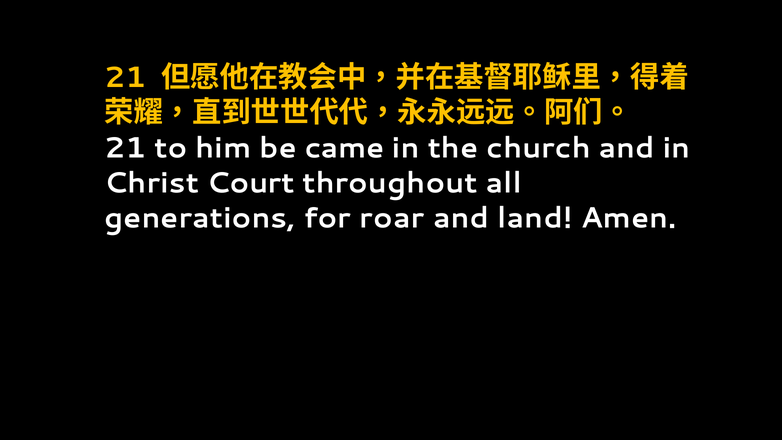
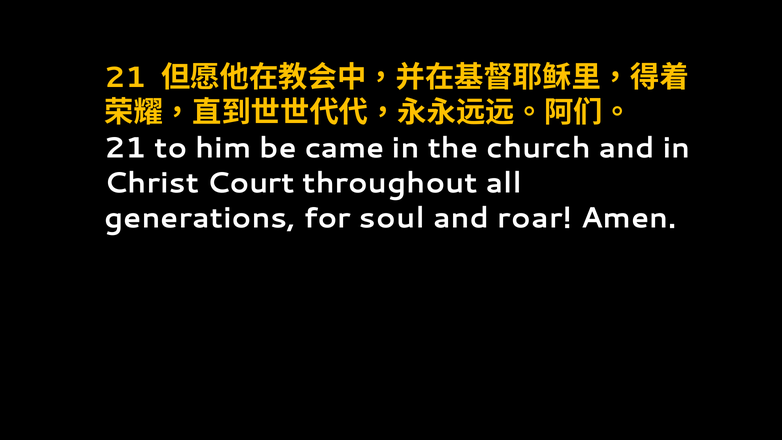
roar: roar -> soul
land: land -> roar
